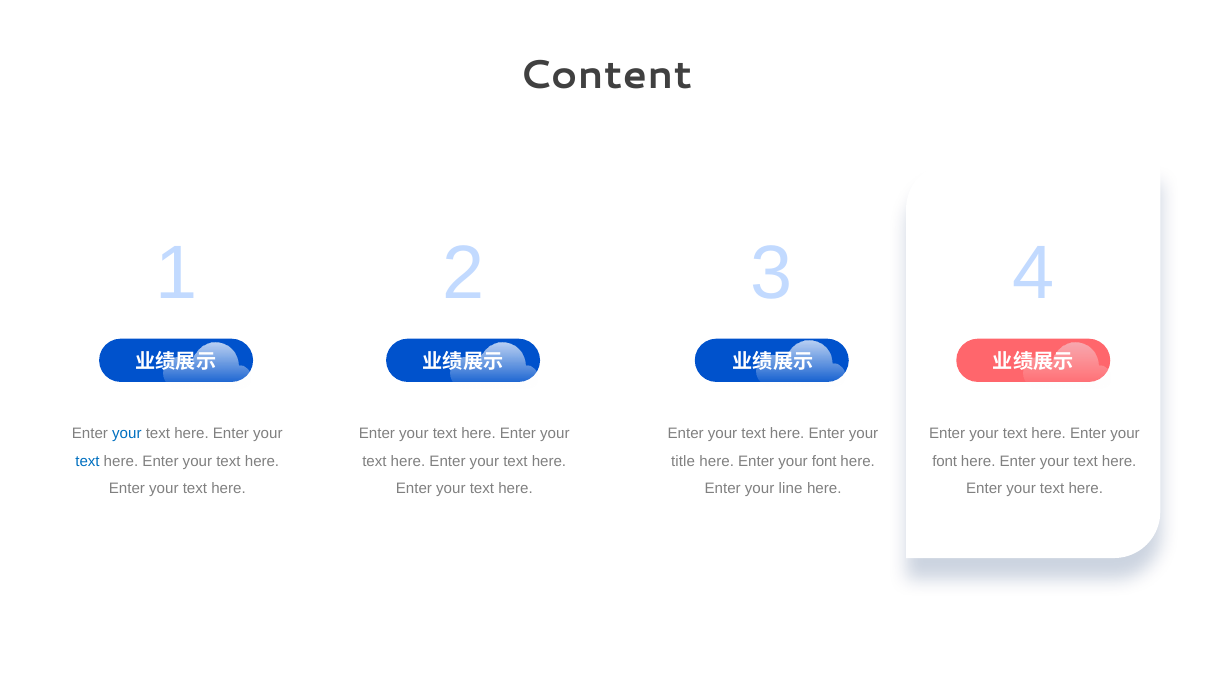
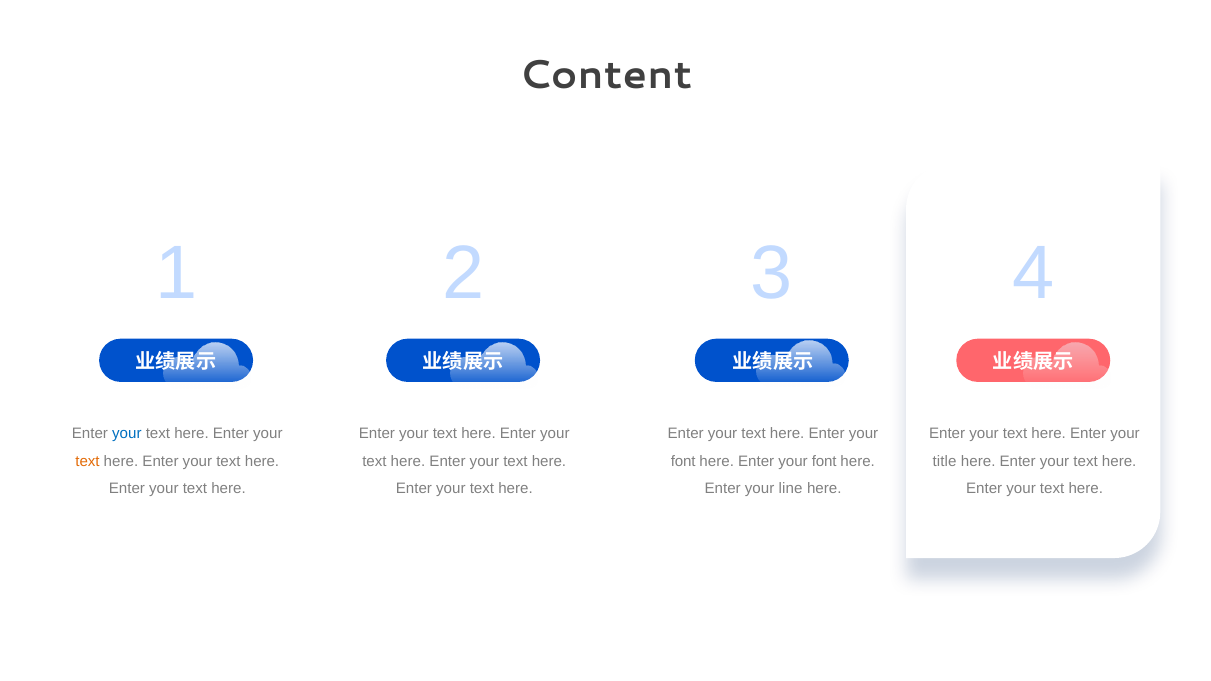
text at (87, 461) colour: blue -> orange
title at (683, 461): title -> font
font at (945, 461): font -> title
